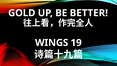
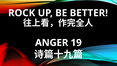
GOLD: GOLD -> ROCK
WINGS: WINGS -> ANGER
